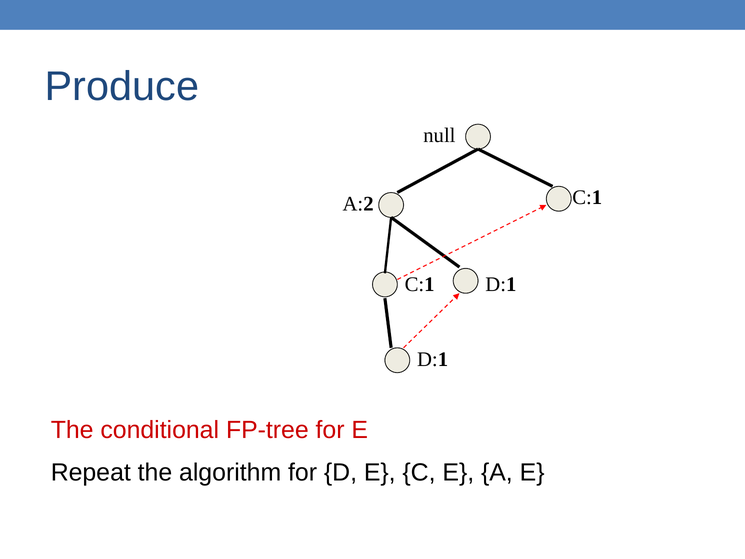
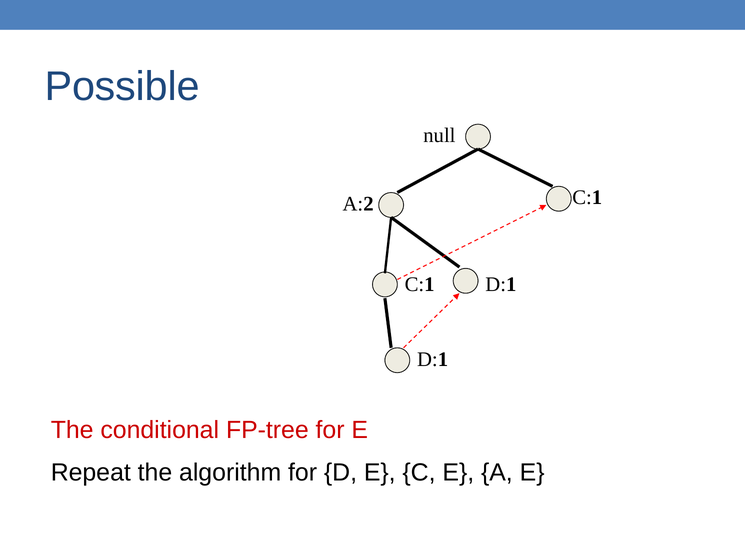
Produce: Produce -> Possible
